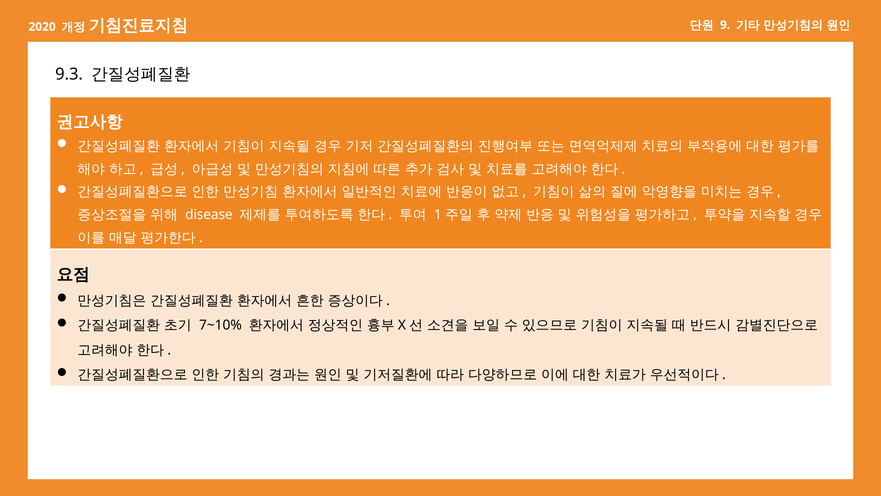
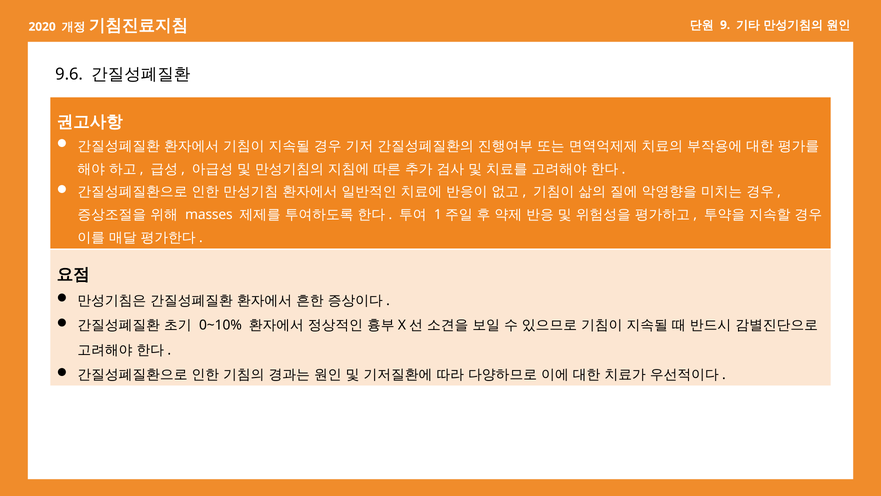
9.3: 9.3 -> 9.6
disease: disease -> masses
7~10%: 7~10% -> 0~10%
